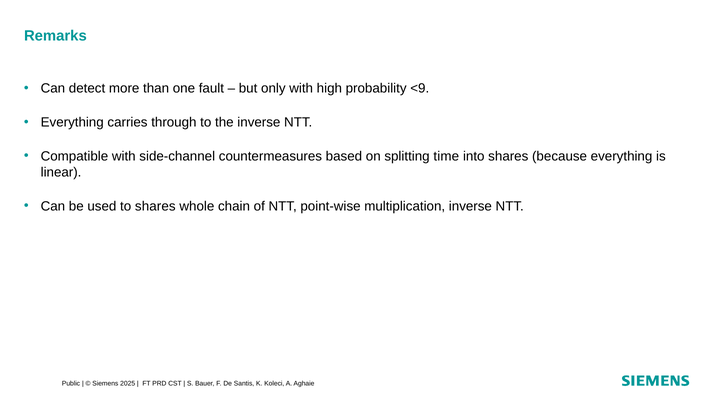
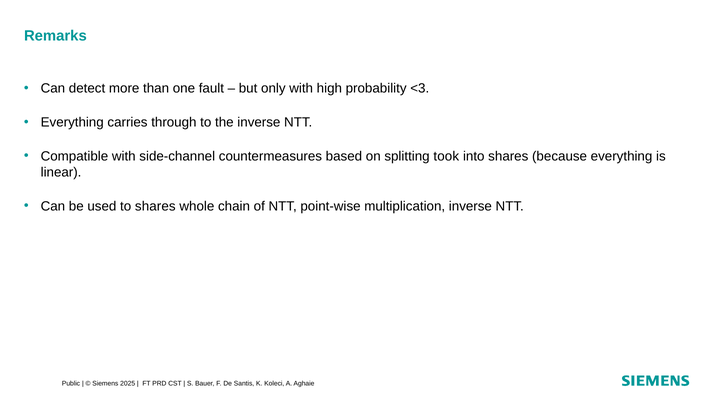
<9: <9 -> <3
time: time -> took
